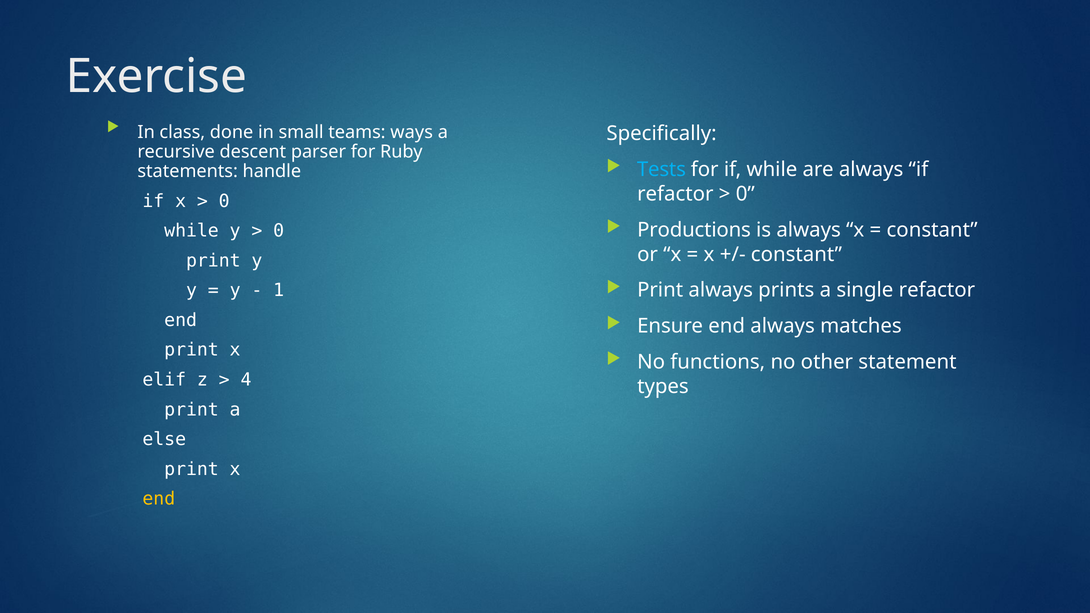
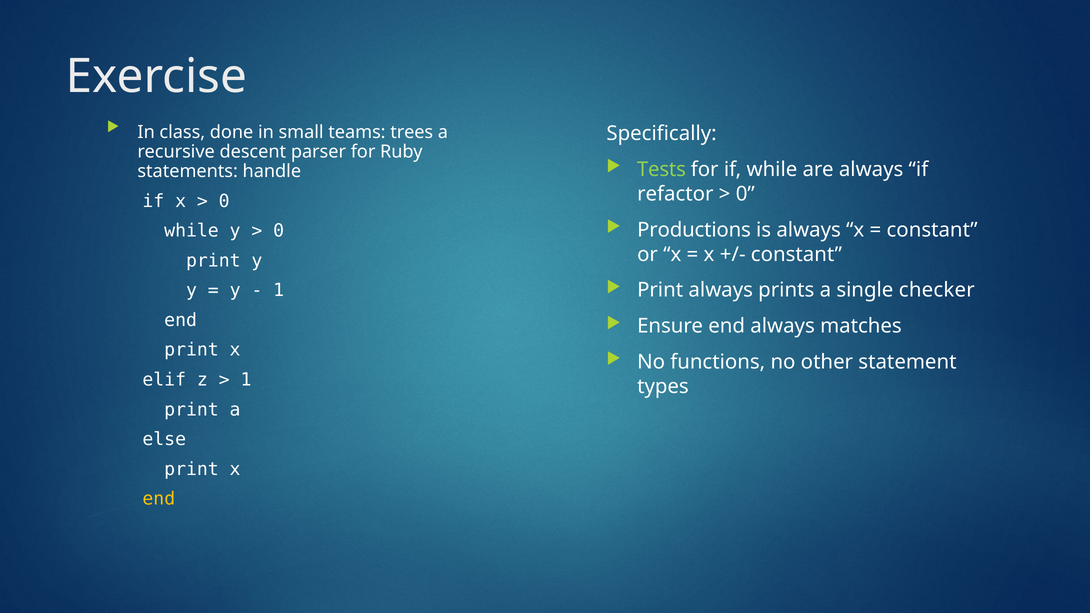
ways: ways -> trees
Tests colour: light blue -> light green
single refactor: refactor -> checker
4 at (246, 380): 4 -> 1
